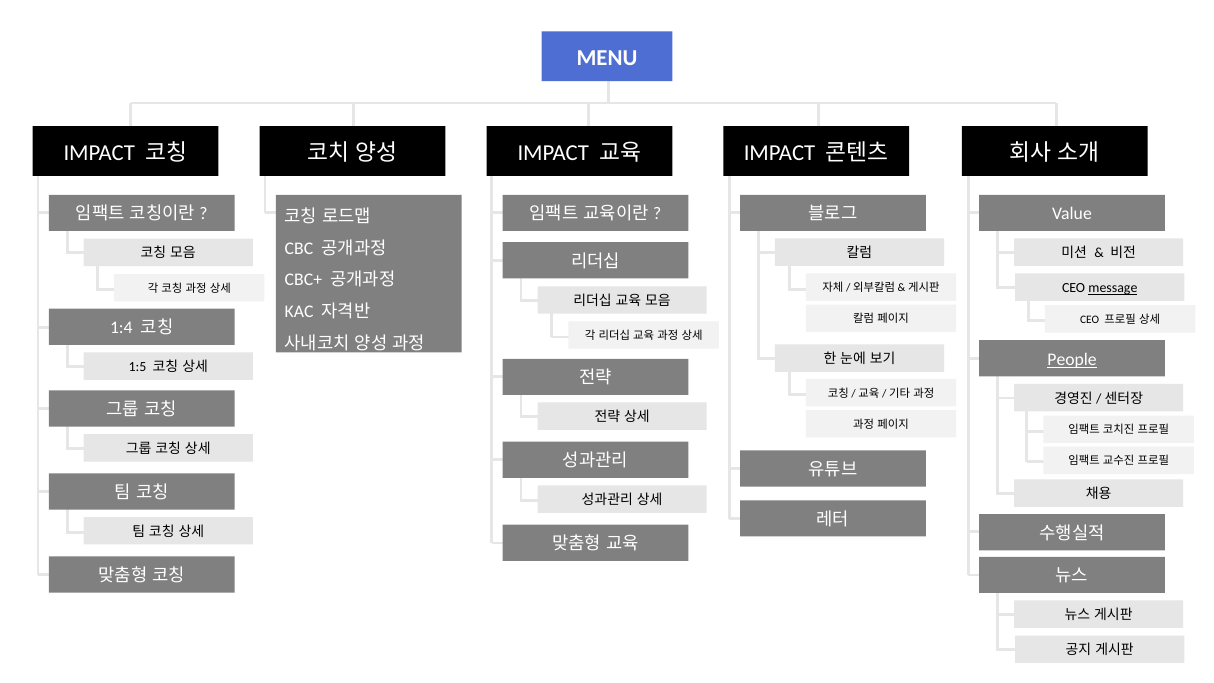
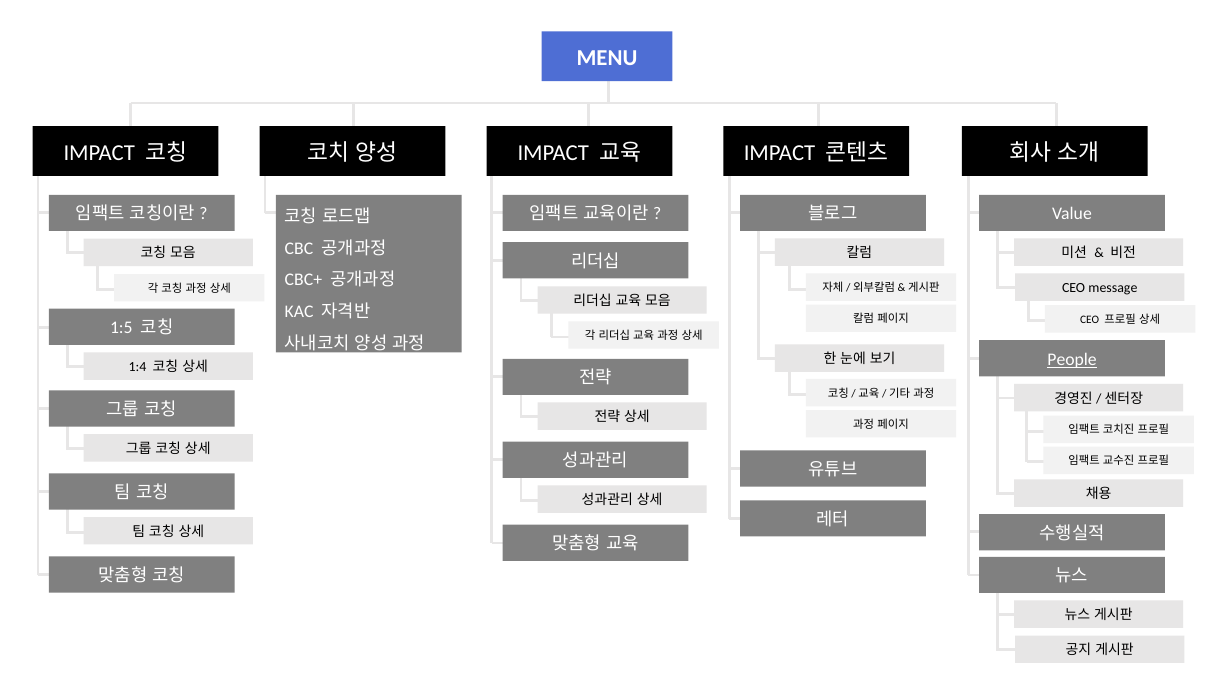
message underline: present -> none
1:4: 1:4 -> 1:5
1:5: 1:5 -> 1:4
